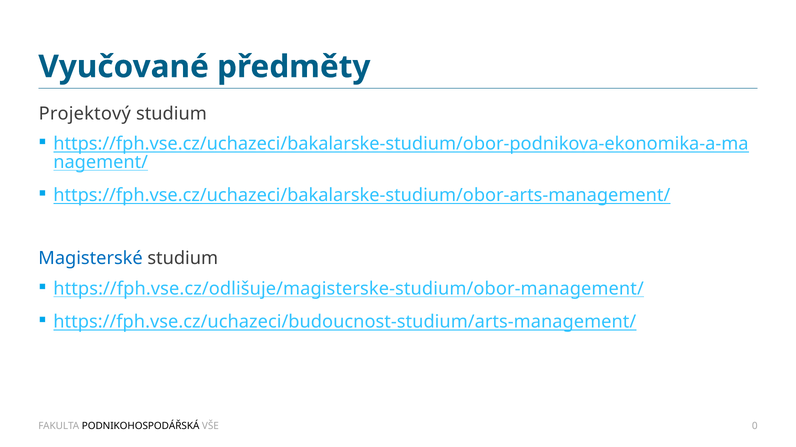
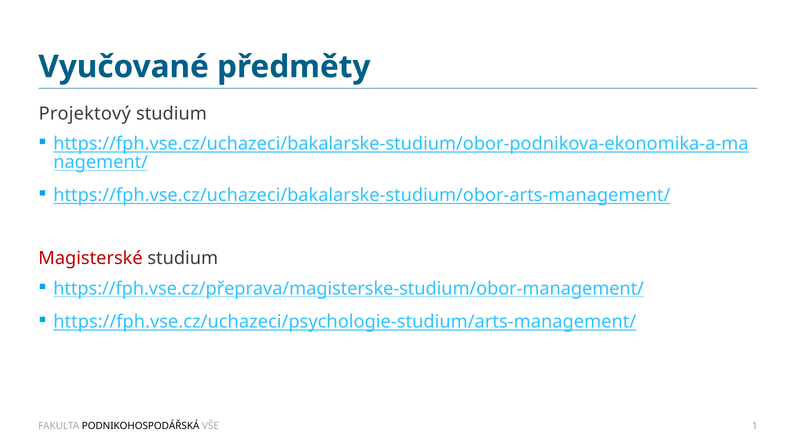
Magisterské colour: blue -> red
https://fph.vse.cz/odlišuje/magisterske-studium/obor-management/: https://fph.vse.cz/odlišuje/magisterske-studium/obor-management/ -> https://fph.vse.cz/přeprava/magisterske-studium/obor-management/
https://fph.vse.cz/uchazeci/budoucnost-studium/arts-management/: https://fph.vse.cz/uchazeci/budoucnost-studium/arts-management/ -> https://fph.vse.cz/uchazeci/psychologie-studium/arts-management/
0: 0 -> 1
